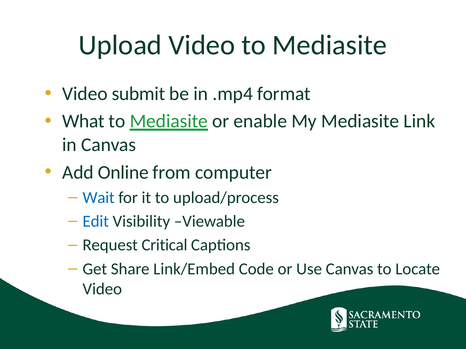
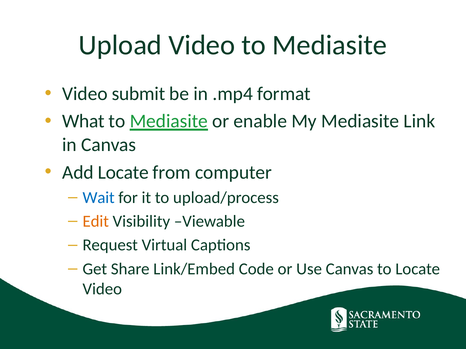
Add Online: Online -> Locate
Edit colour: blue -> orange
Critical: Critical -> Virtual
